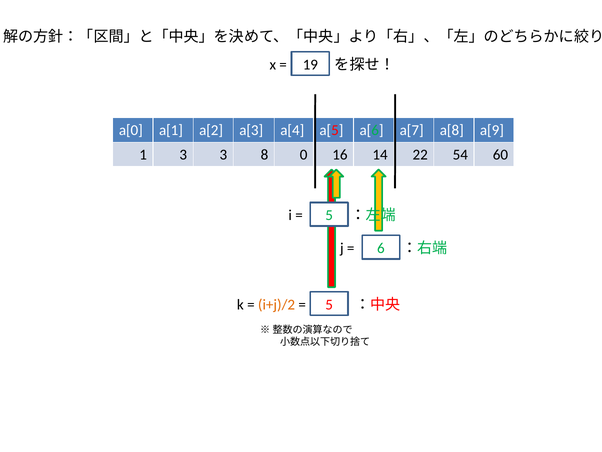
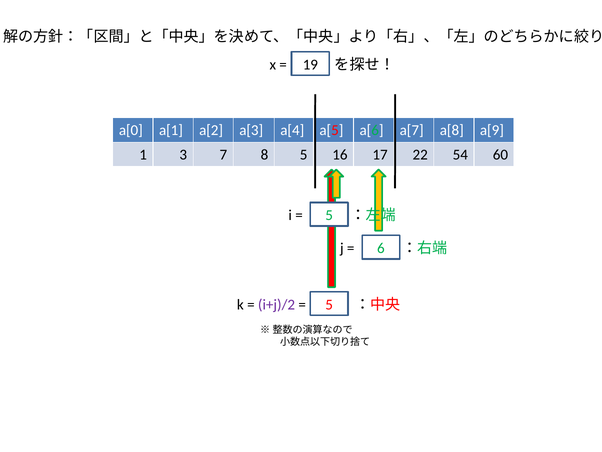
3 3: 3 -> 7
8 0: 0 -> 5
14: 14 -> 17
i+j)/2 colour: orange -> purple
